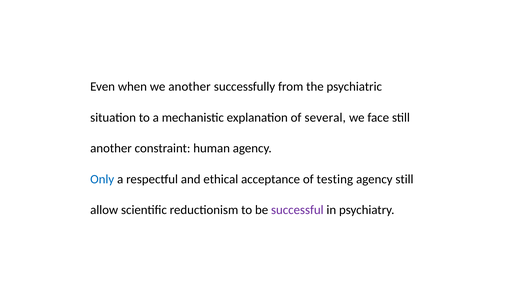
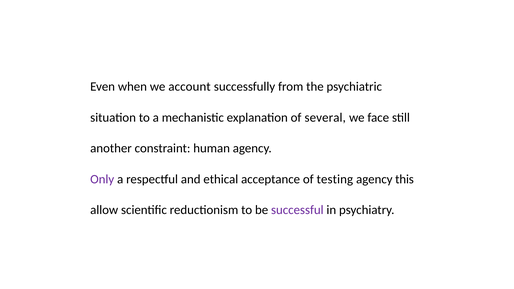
we another: another -> account
Only colour: blue -> purple
agency still: still -> this
